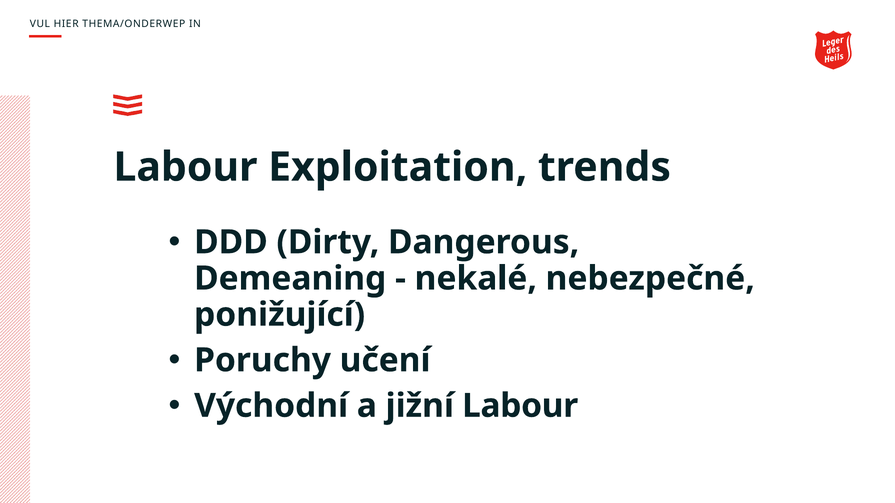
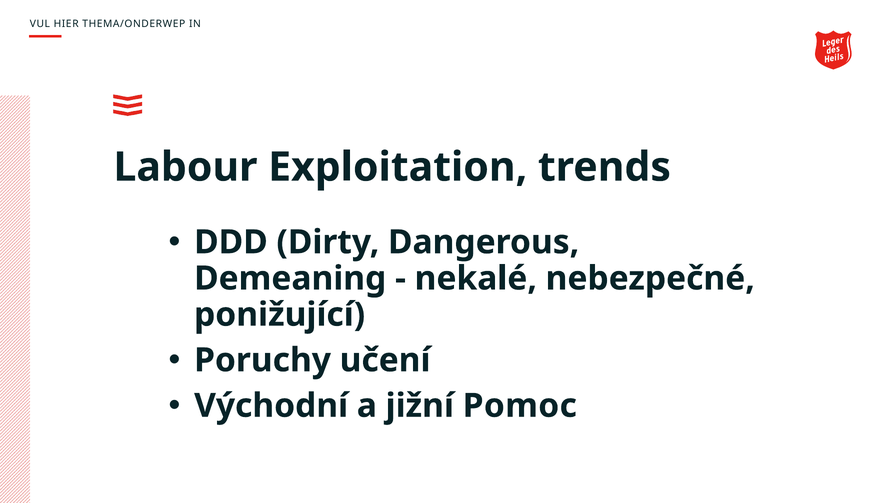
jižní Labour: Labour -> Pomoc
